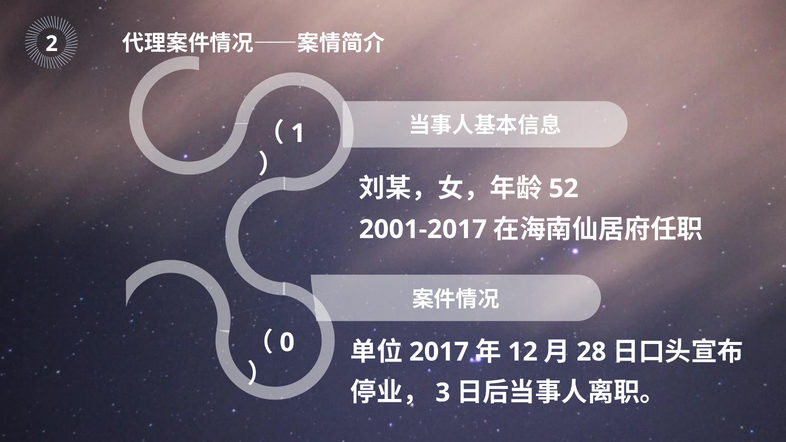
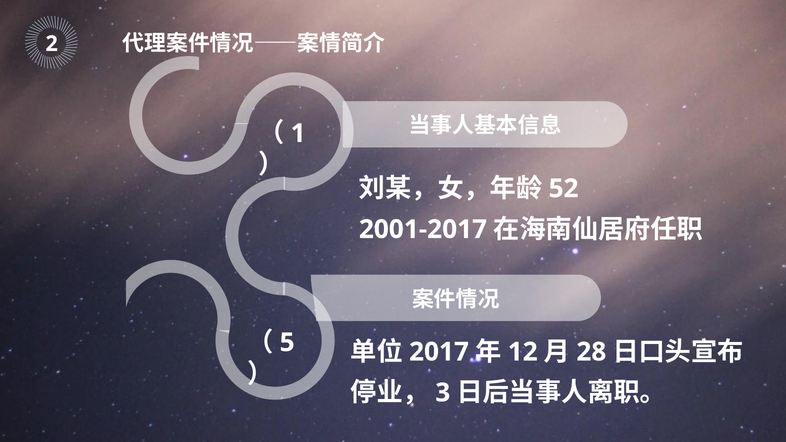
0: 0 -> 5
